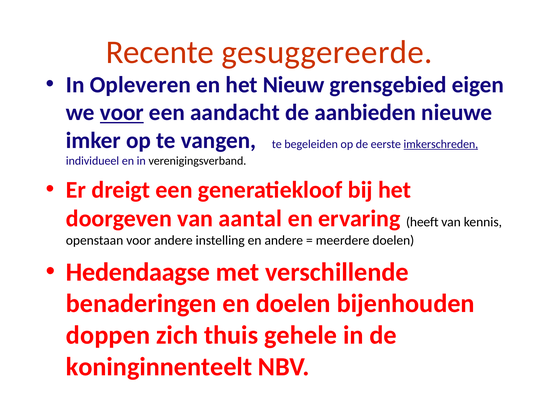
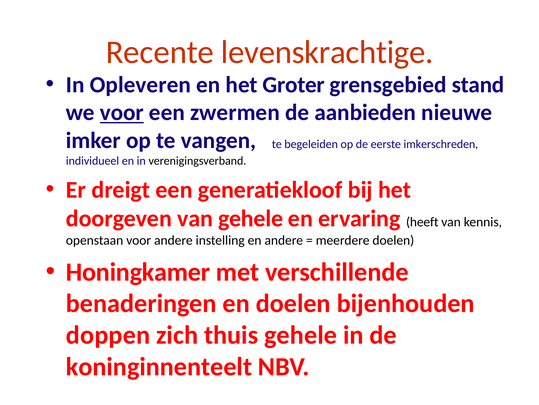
gesuggereerde: gesuggereerde -> levenskrachtige
Nieuw: Nieuw -> Groter
eigen: eigen -> stand
aandacht: aandacht -> zwermen
imkerschreden underline: present -> none
van aantal: aantal -> gehele
Hedendaagse: Hedendaagse -> Honingkamer
